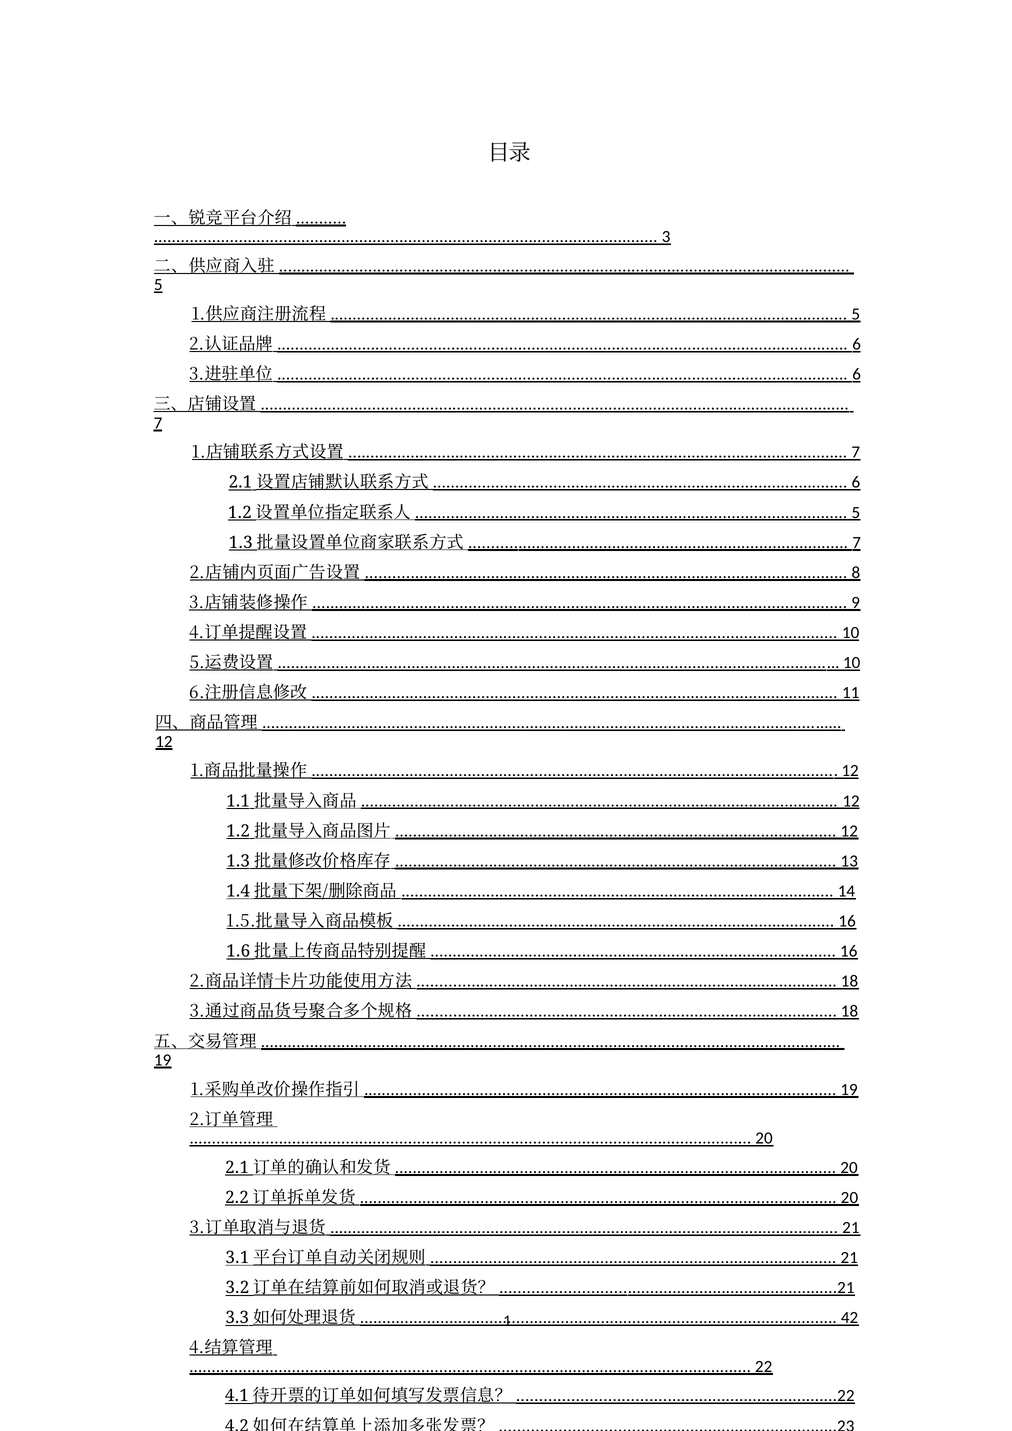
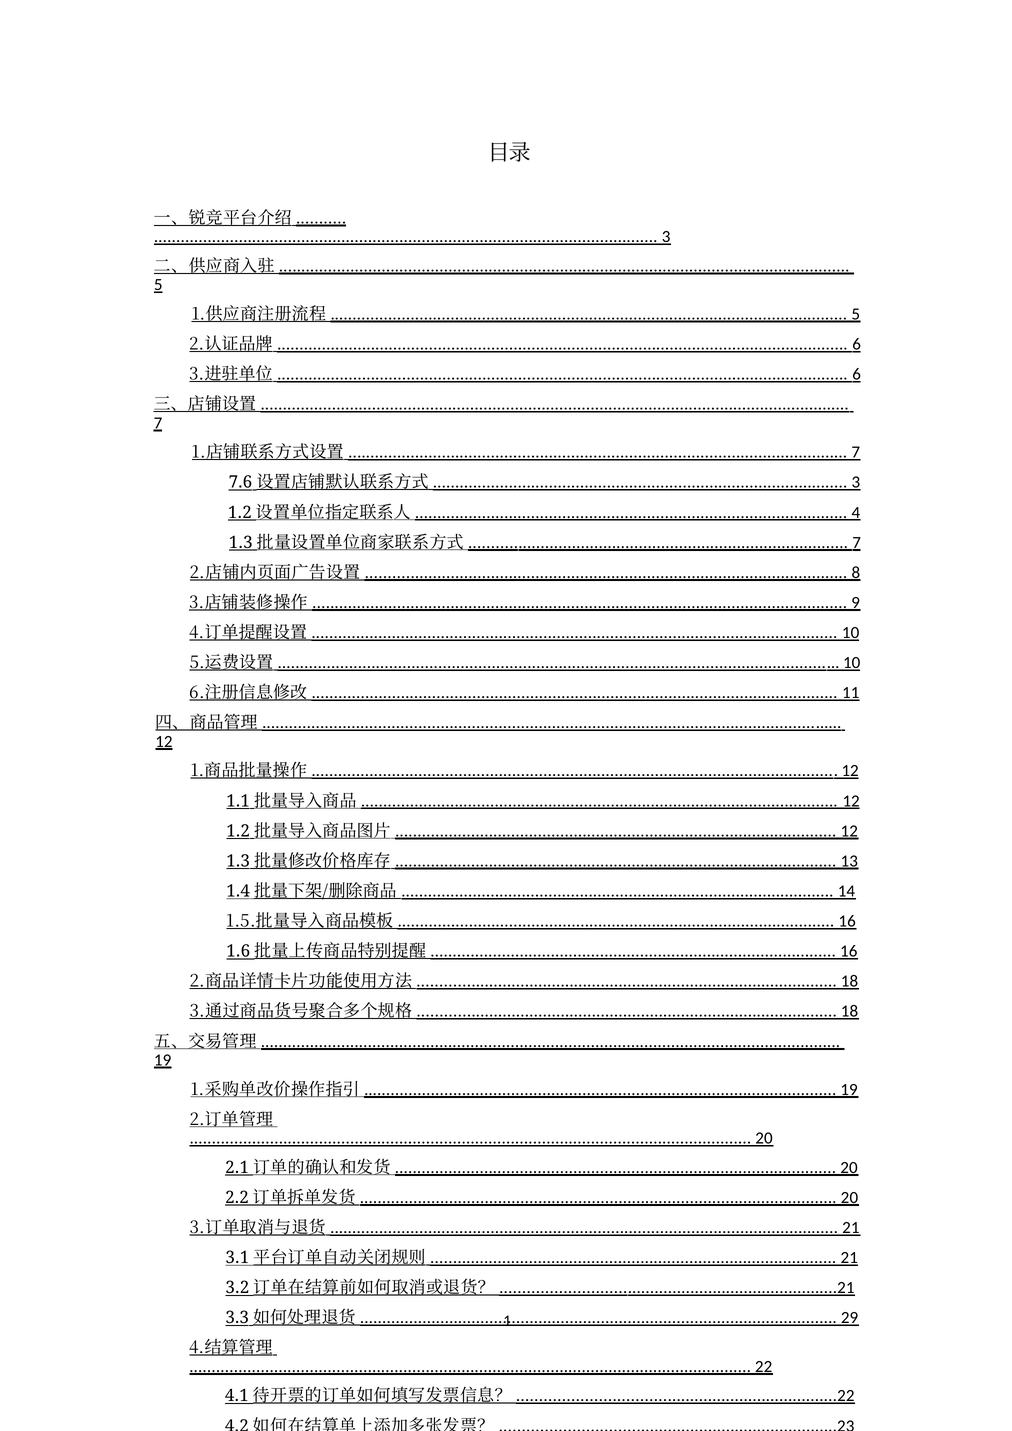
2.1 at (240, 482): 2.1 -> 7.6
6 at (856, 482): 6 -> 3
5 at (856, 512): 5 -> 4
42: 42 -> 29
